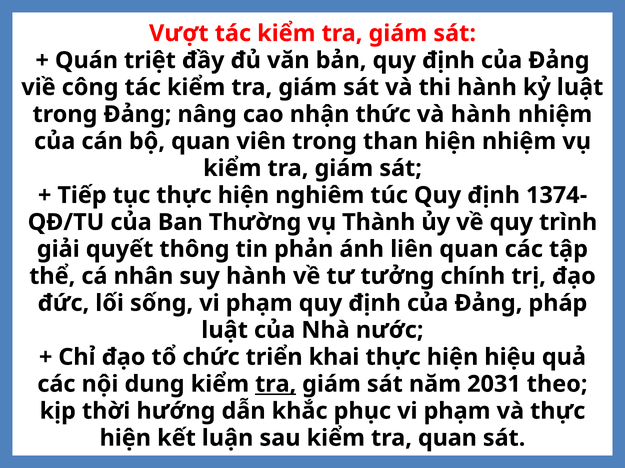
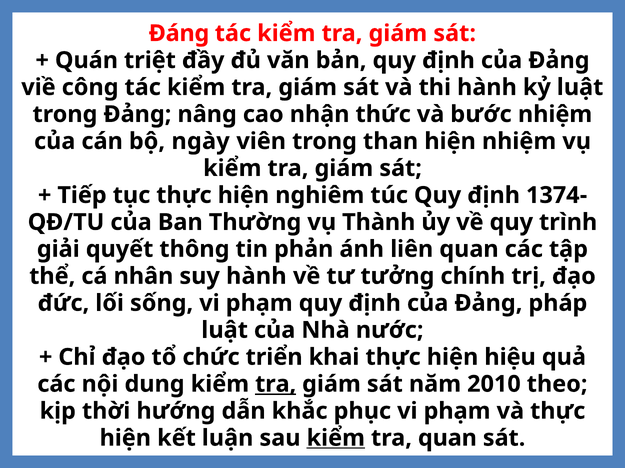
Vượt: Vượt -> Đáng
và hành: hành -> bước
bộ quan: quan -> ngày
2031: 2031 -> 2010
kiểm at (336, 439) underline: none -> present
